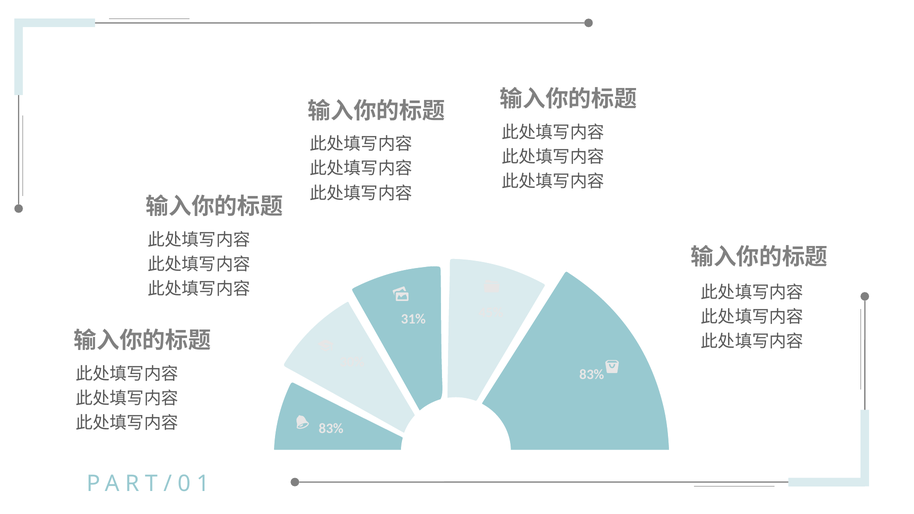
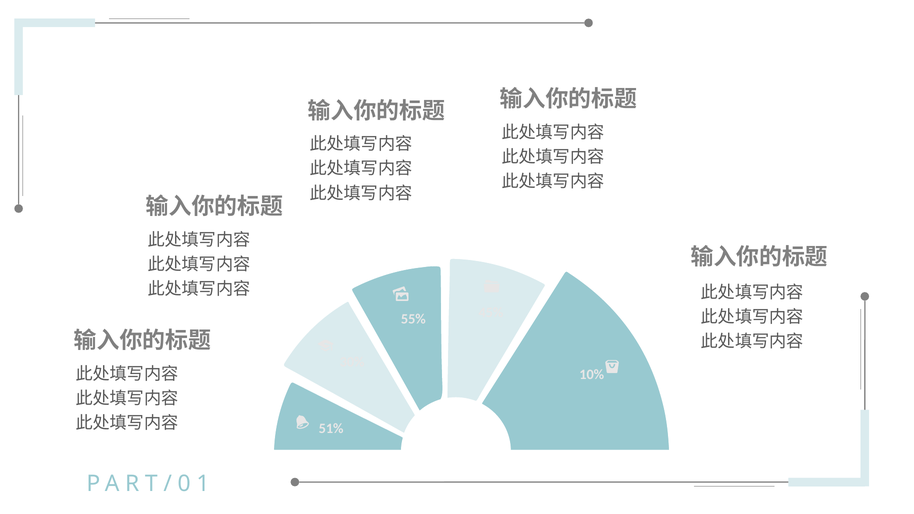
31%: 31% -> 55%
83% at (592, 375): 83% -> 10%
83% at (331, 429): 83% -> 51%
